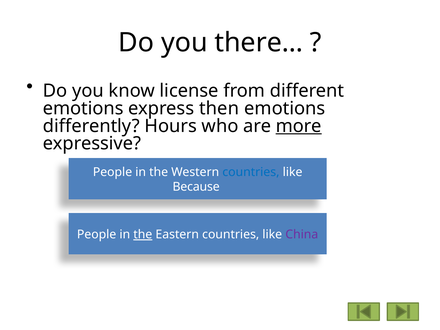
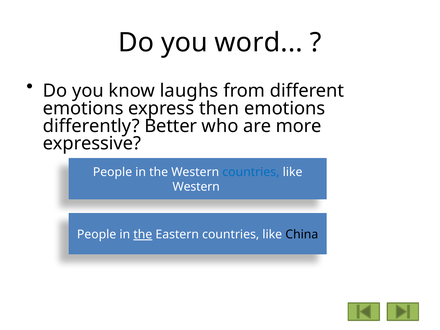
there: there -> word
license: license -> laughs
Hours: Hours -> Better
more underline: present -> none
Because at (196, 187): Because -> Western
China colour: purple -> black
